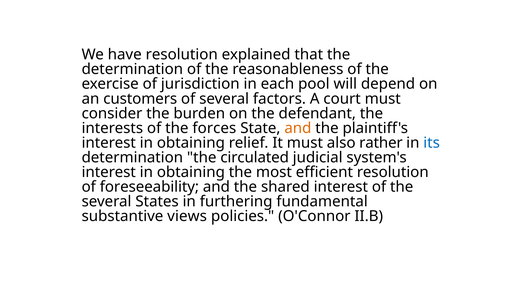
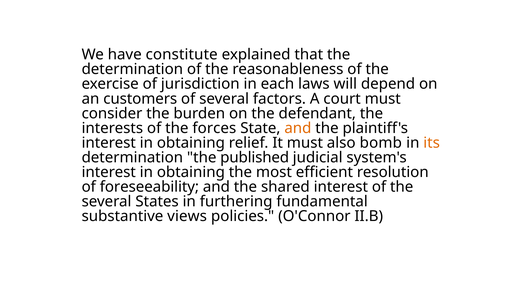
have resolution: resolution -> constitute
pool: pool -> laws
rather: rather -> bomb
its colour: blue -> orange
circulated: circulated -> published
